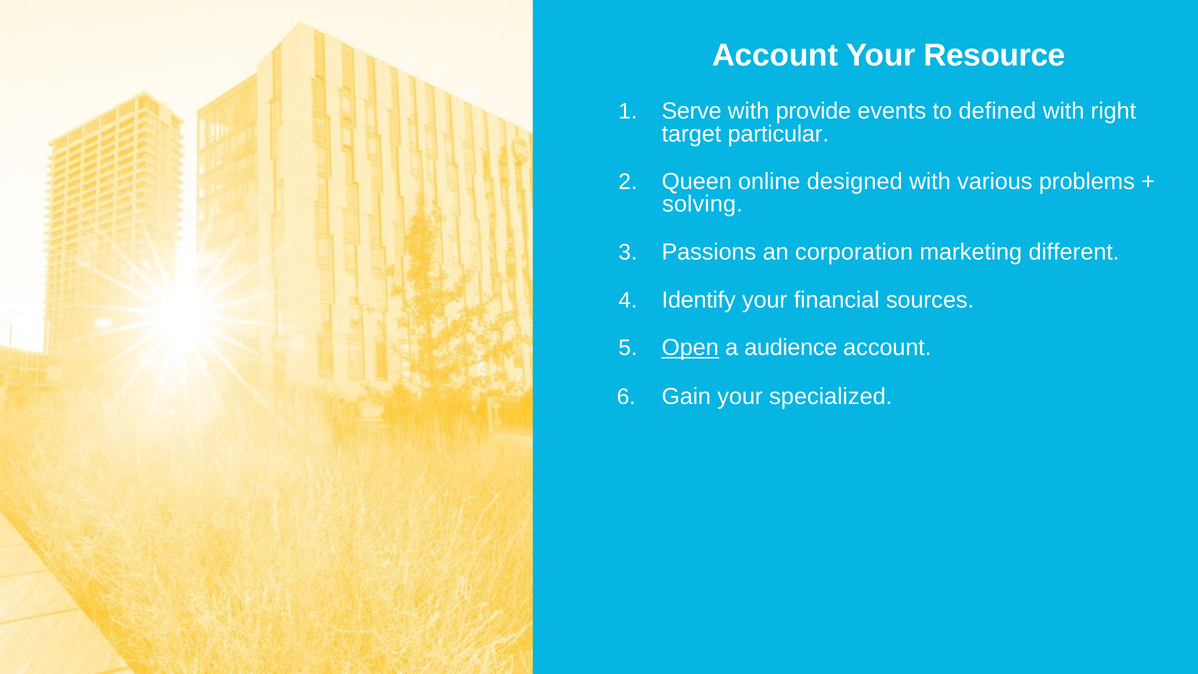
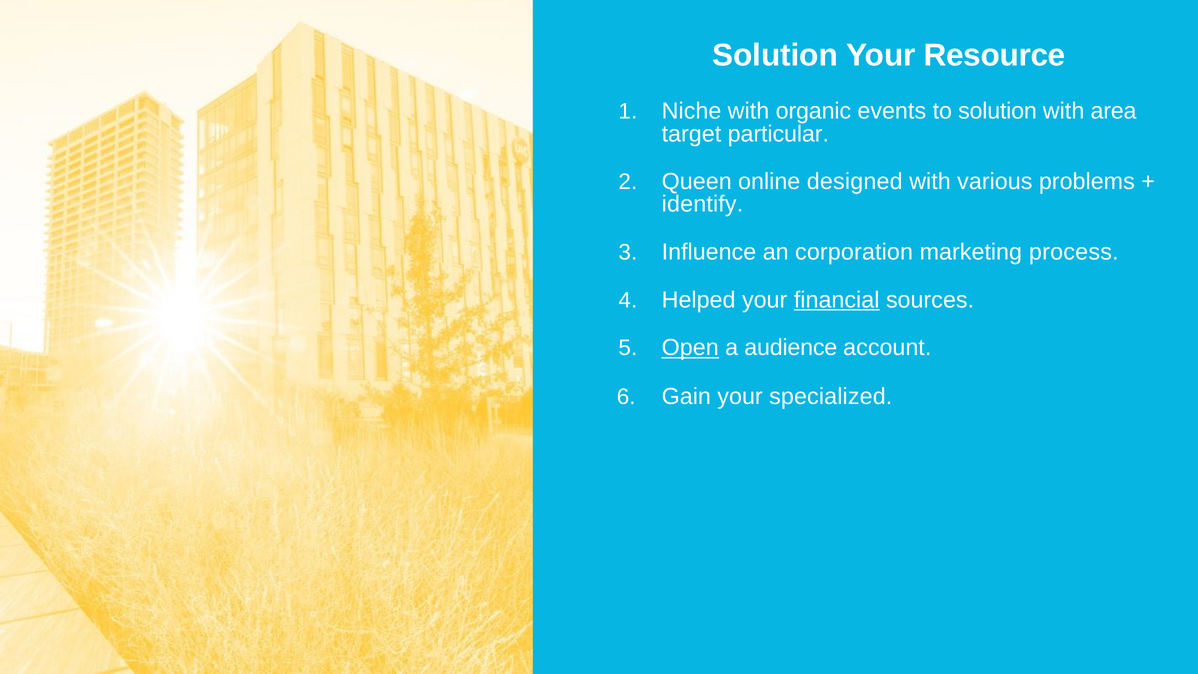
Account at (775, 56): Account -> Solution
Serve: Serve -> Niche
provide: provide -> organic
to defined: defined -> solution
right: right -> area
solving: solving -> identify
Passions: Passions -> Influence
different: different -> process
Identify: Identify -> Helped
financial underline: none -> present
